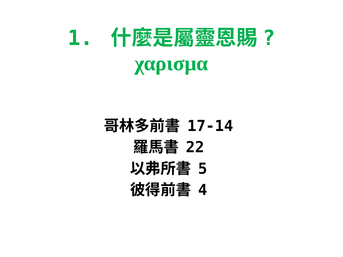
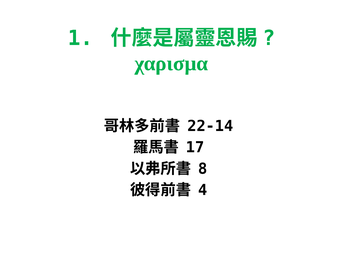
17-14: 17-14 -> 22-14
22: 22 -> 17
5: 5 -> 8
